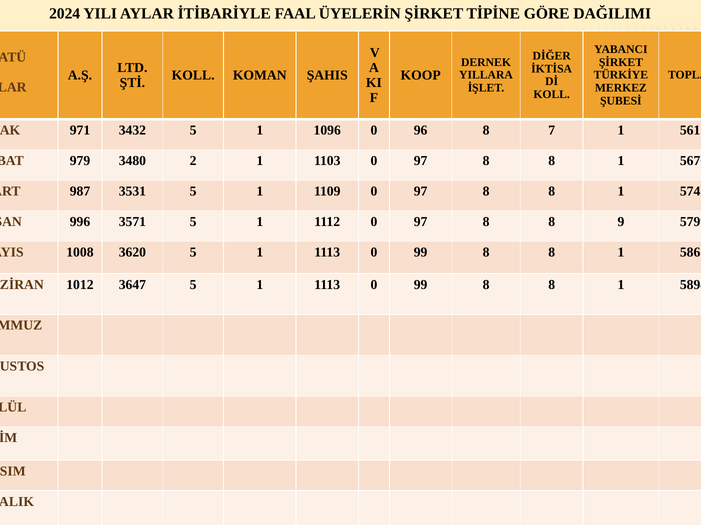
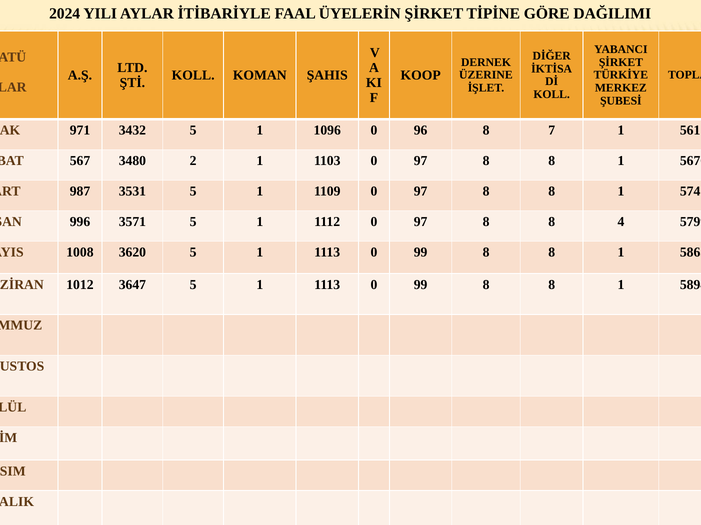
YILLARA: YILLARA -> ÜZERINE
979: 979 -> 567
9: 9 -> 4
